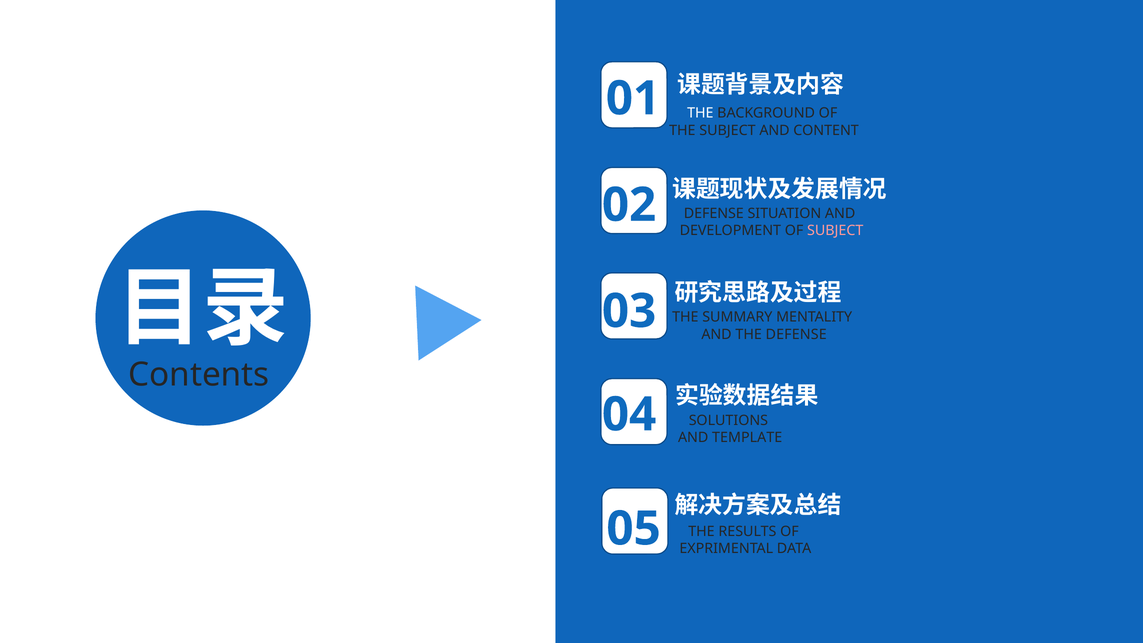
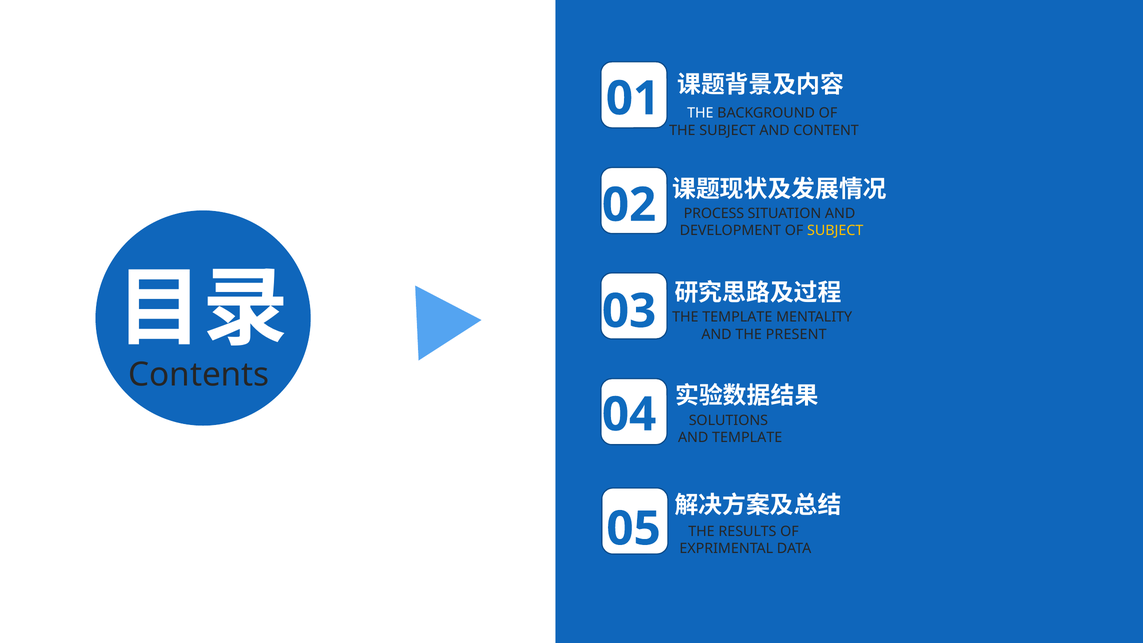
DEFENSE at (714, 214): DEFENSE -> PROCESS
SUBJECT at (835, 231) colour: pink -> yellow
THE SUMMARY: SUMMARY -> TEMPLATE
THE DEFENSE: DEFENSE -> PRESENT
